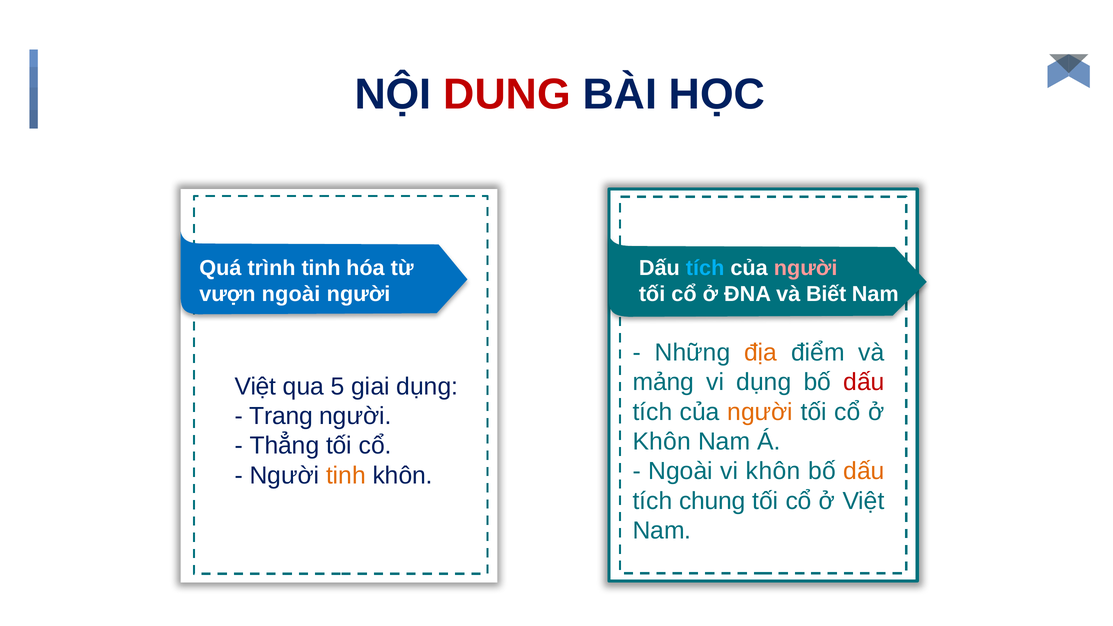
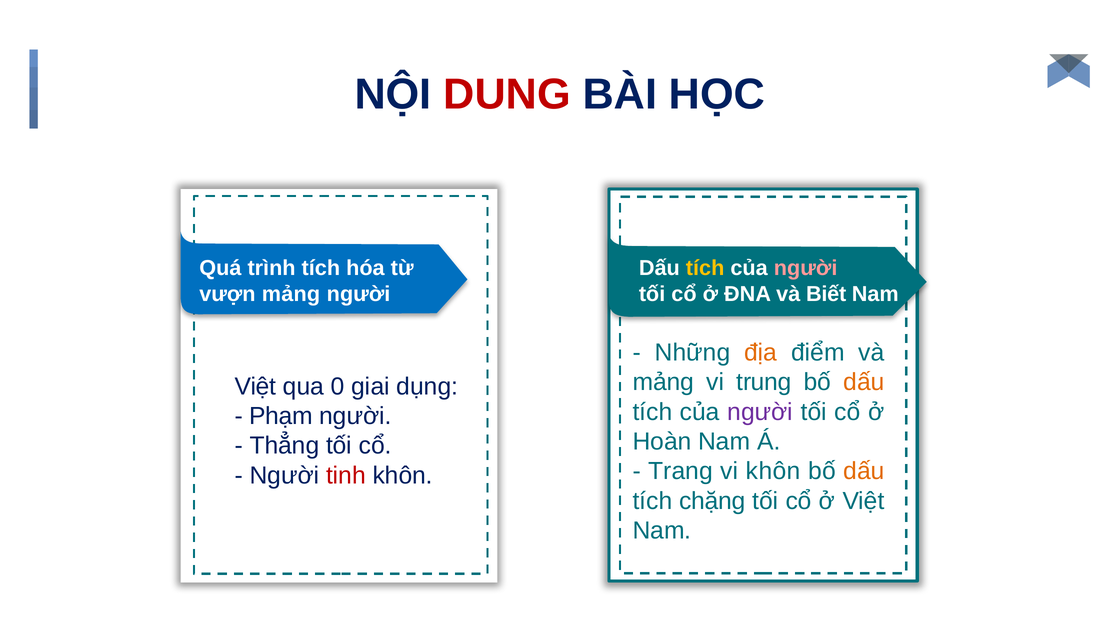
trình tinh: tinh -> tích
tích at (705, 268) colour: light blue -> yellow
vượn ngoài: ngoài -> mảng
vi dụng: dụng -> trung
dấu at (864, 382) colour: red -> orange
5: 5 -> 0
người at (760, 412) colour: orange -> purple
Trang: Trang -> Phạm
Khôn at (662, 442): Khôn -> Hoàn
Ngoài at (681, 471): Ngoài -> Trang
tinh at (346, 475) colour: orange -> red
chung: chung -> chặng
